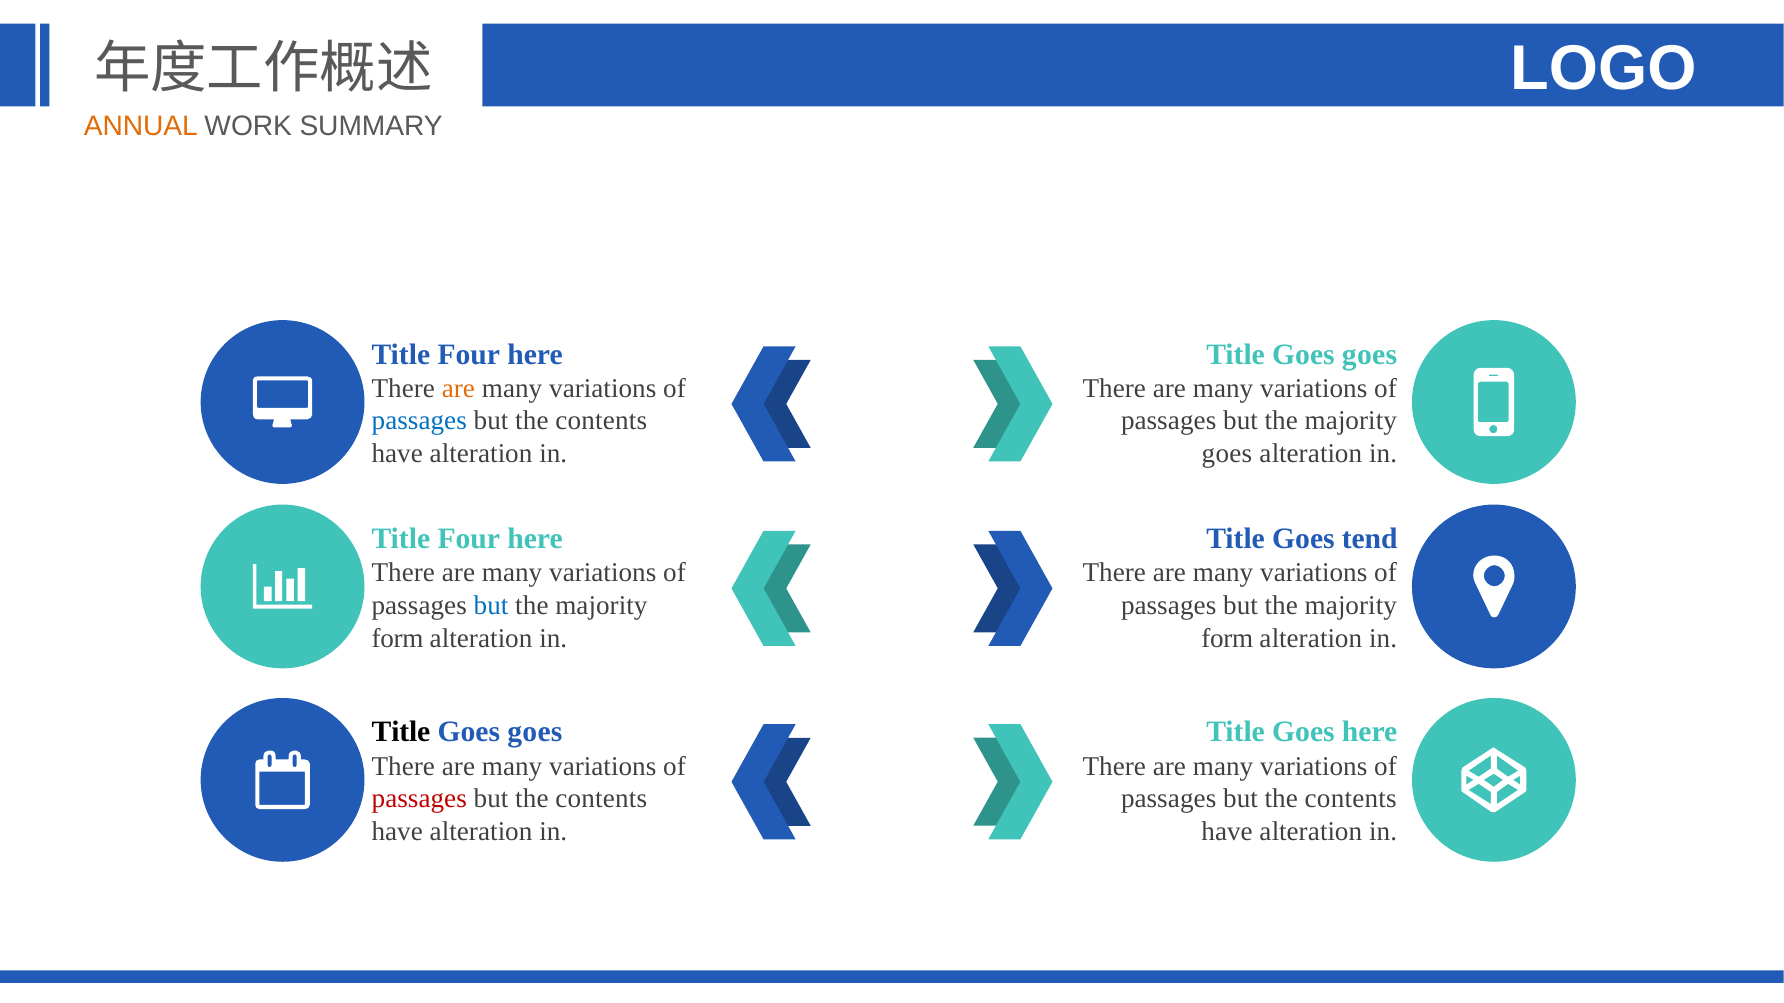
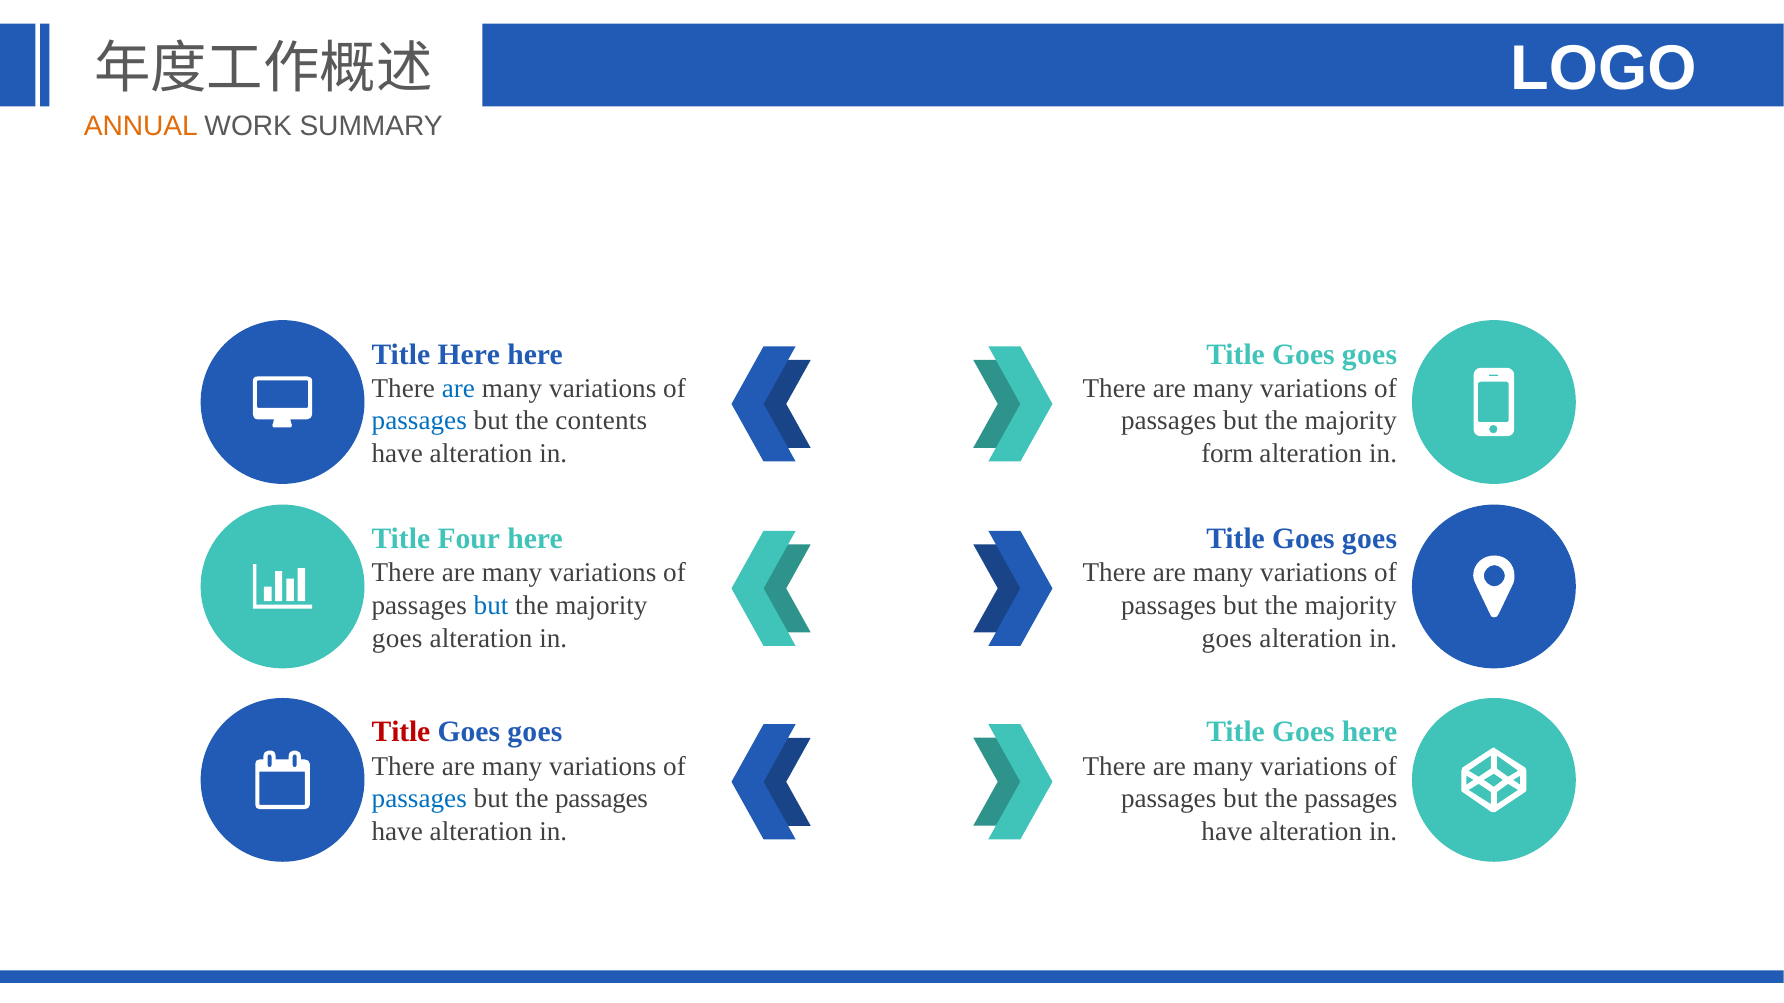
Four at (469, 355): Four -> Here
are at (458, 389) colour: orange -> blue
goes at (1227, 454): goes -> form
tend at (1370, 539): tend -> goes
form at (397, 638): form -> goes
form at (1227, 638): form -> goes
Title at (401, 733) colour: black -> red
passages at (419, 799) colour: red -> blue
contents at (601, 799): contents -> passages
contents at (1351, 799): contents -> passages
